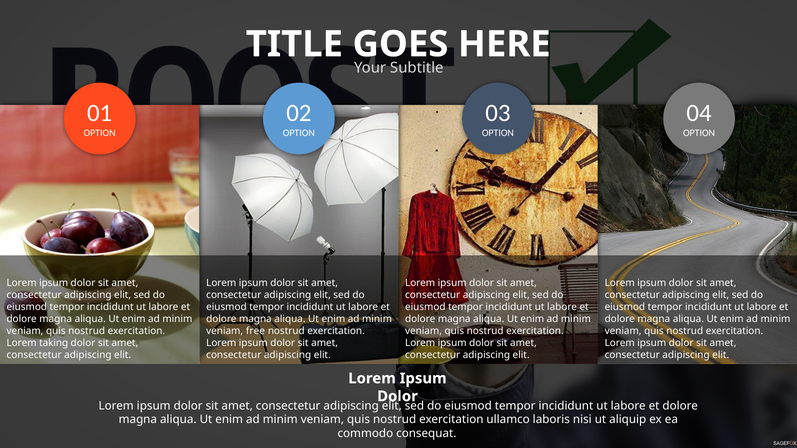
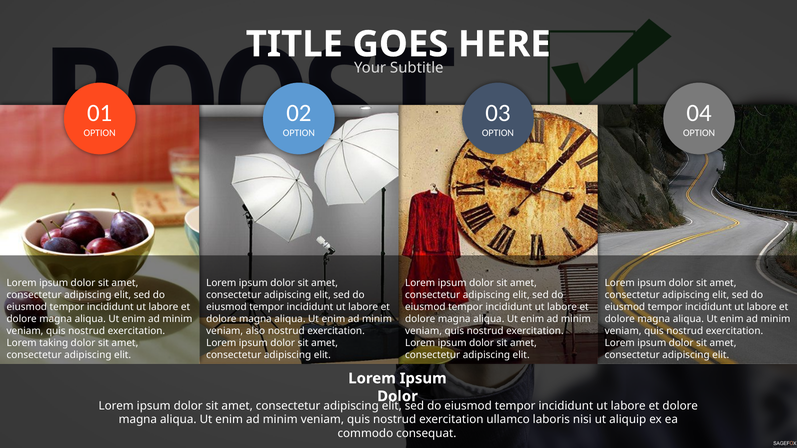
free: free -> also
